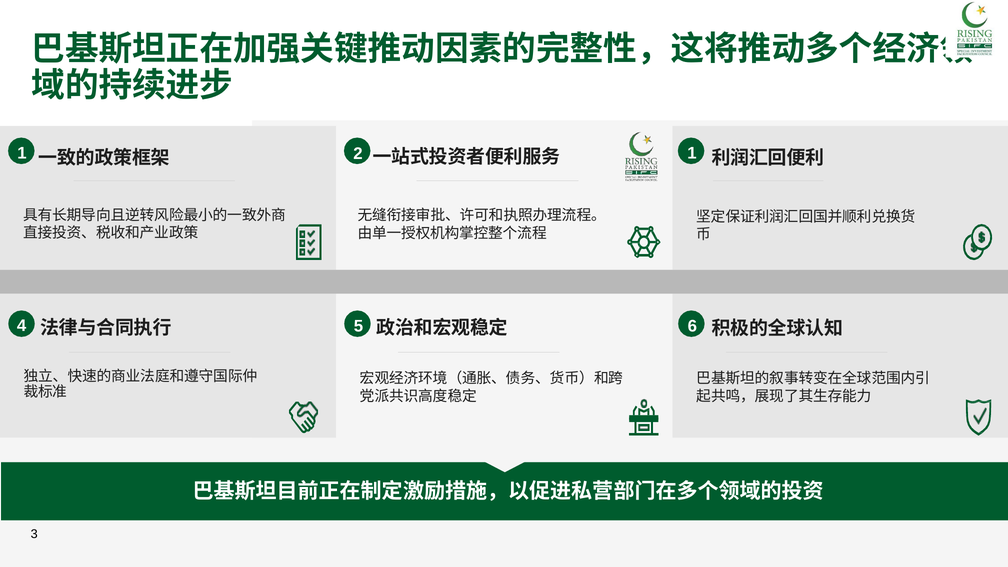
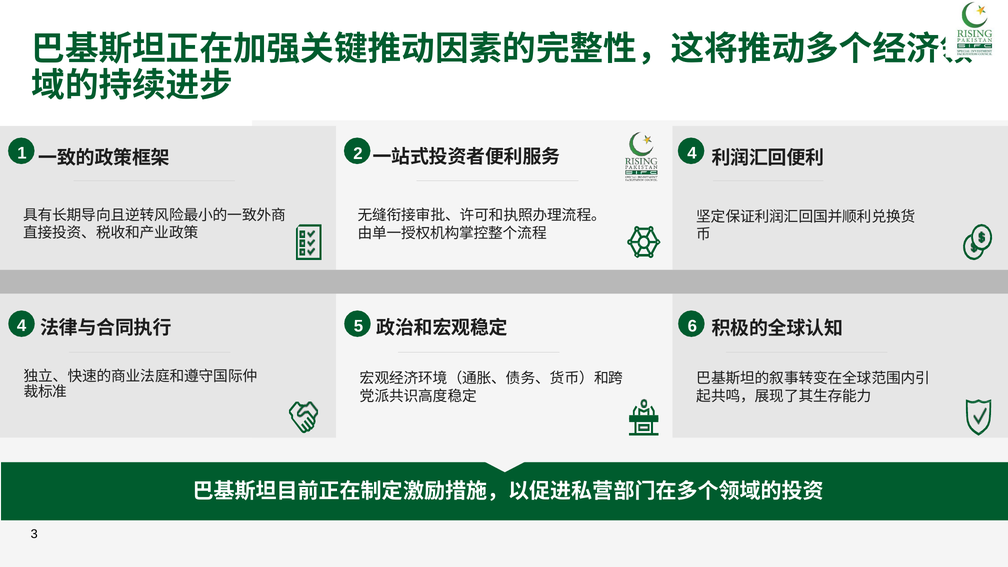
1 at (692, 153): 1 -> 4
